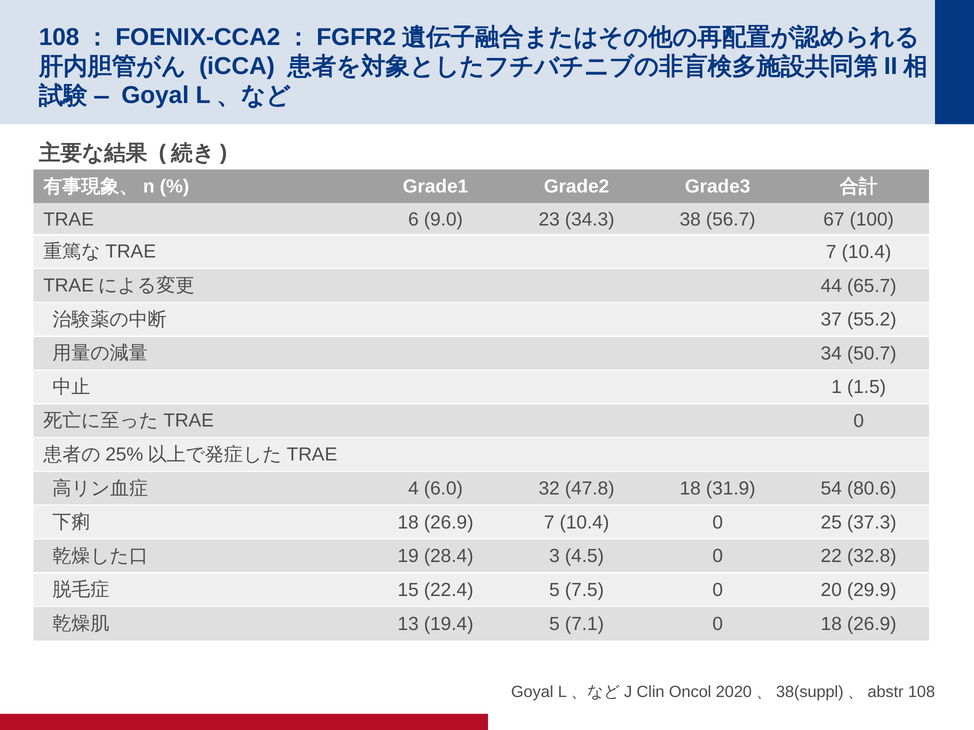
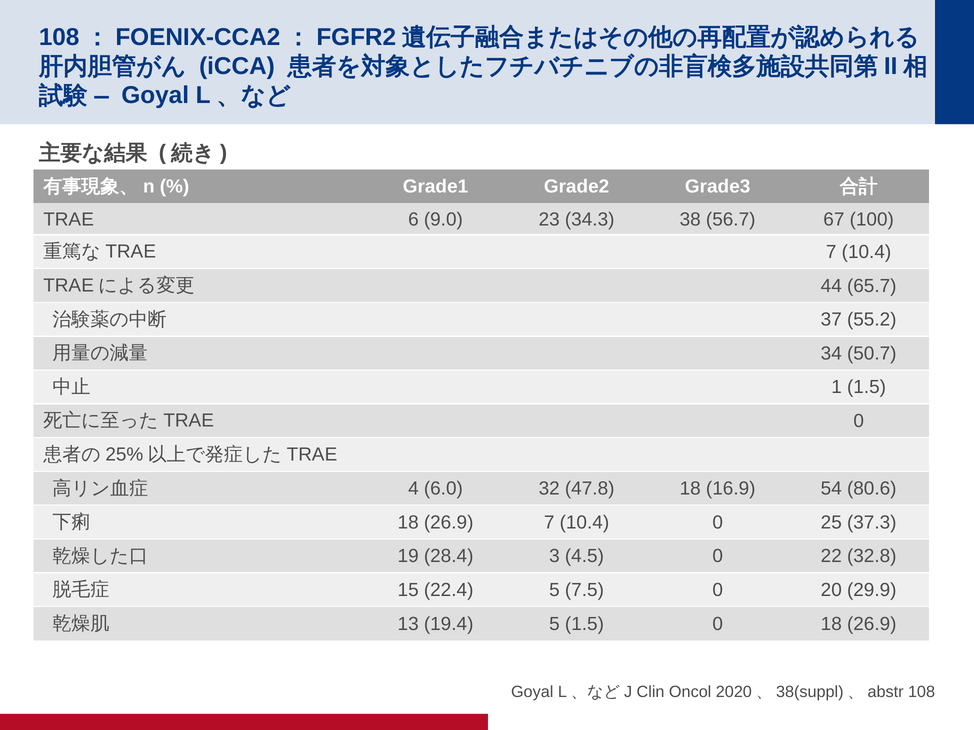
31.9: 31.9 -> 16.9
5 7.1: 7.1 -> 1.5
